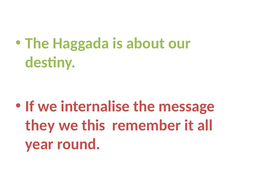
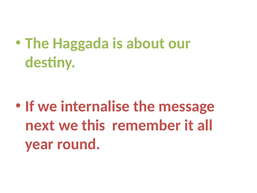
they: they -> next
